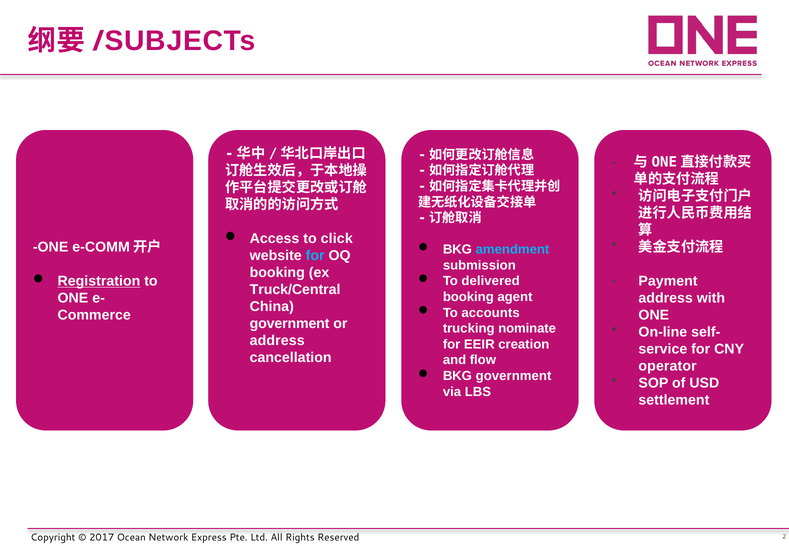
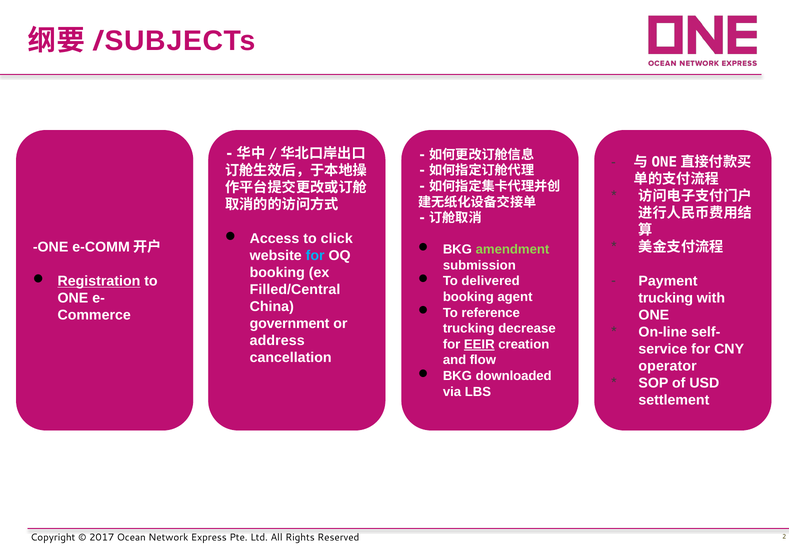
amendment colour: light blue -> light green
Truck/Central: Truck/Central -> Filled/Central
address at (666, 298): address -> trucking
accounts: accounts -> reference
nominate: nominate -> decrease
EEIR underline: none -> present
BKG government: government -> downloaded
